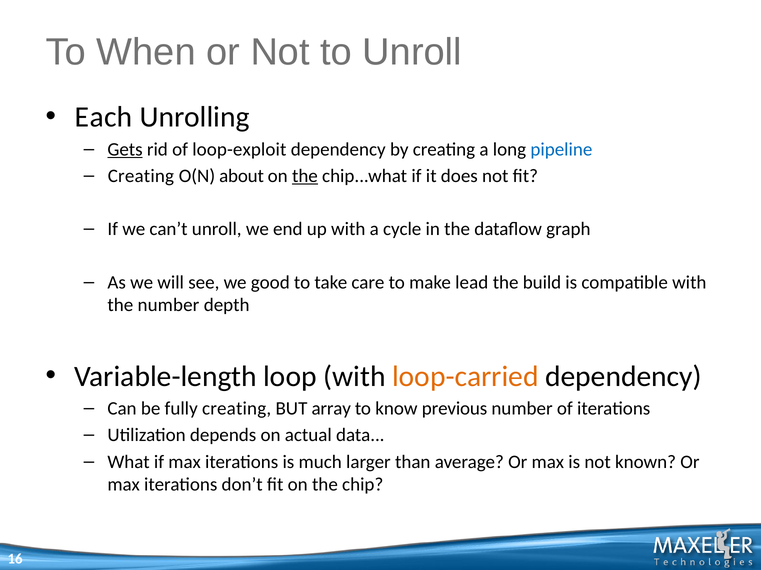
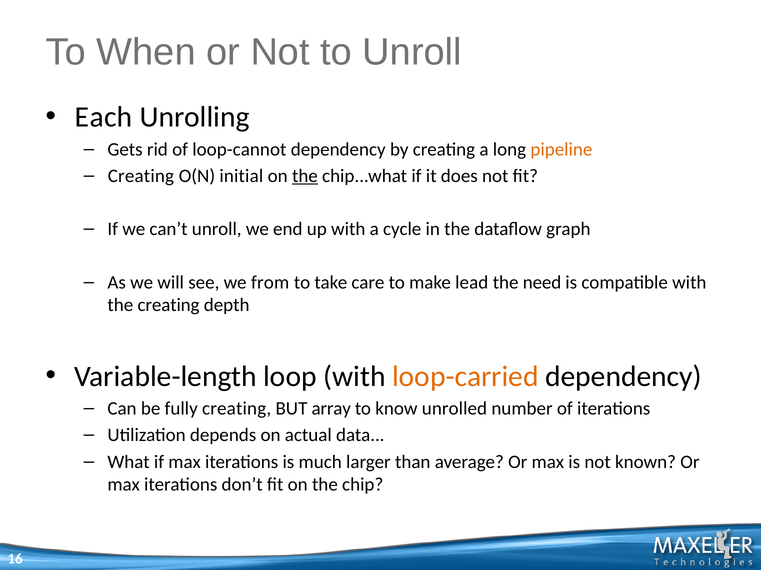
Gets underline: present -> none
loop-exploit: loop-exploit -> loop-cannot
pipeline colour: blue -> orange
about: about -> initial
good: good -> from
build: build -> need
the number: number -> creating
previous: previous -> unrolled
